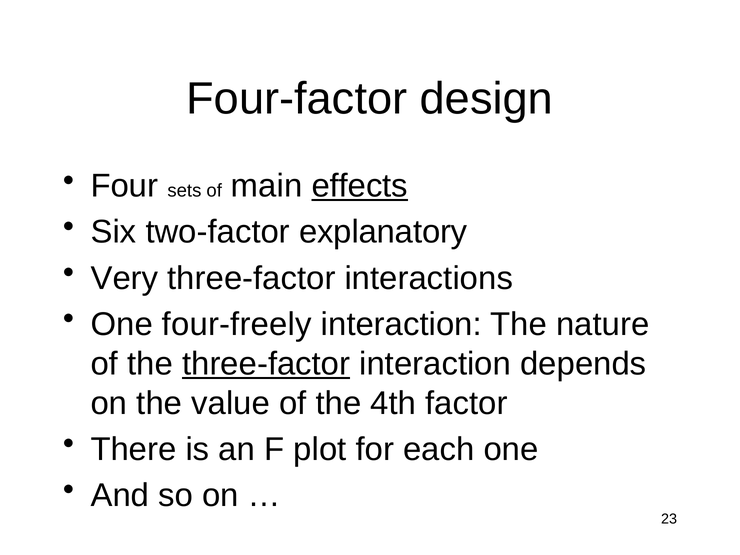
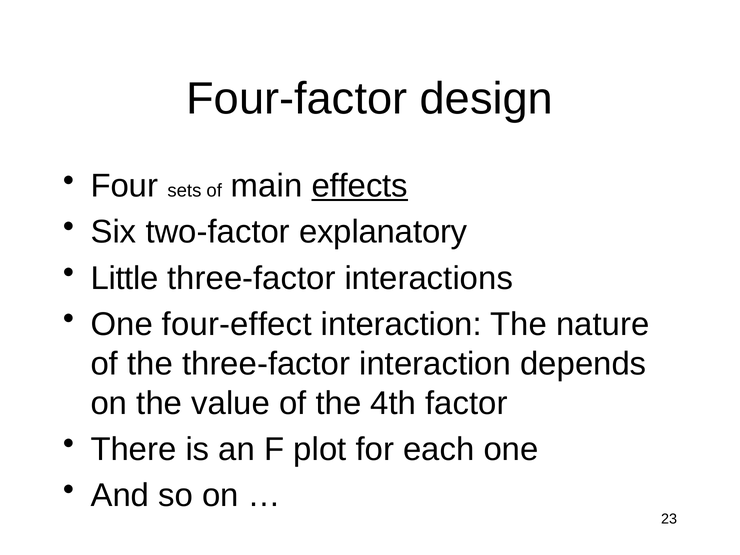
Very: Very -> Little
four-freely: four-freely -> four-effect
three-factor at (266, 364) underline: present -> none
